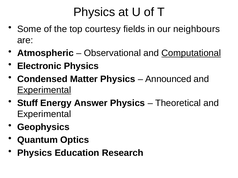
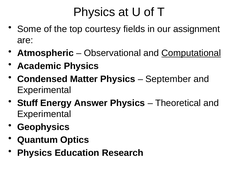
neighbours: neighbours -> assignment
Electronic: Electronic -> Academic
Announced: Announced -> September
Experimental at (44, 90) underline: present -> none
